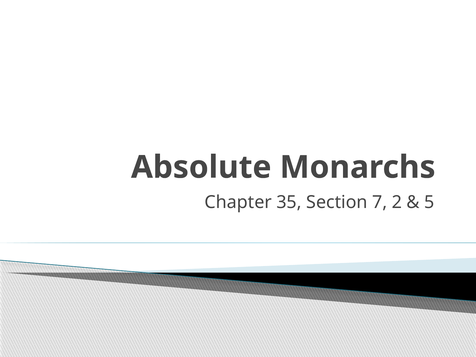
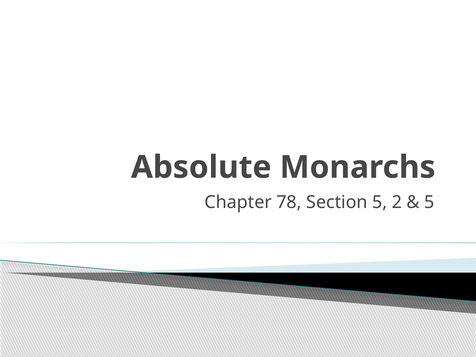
35: 35 -> 78
Section 7: 7 -> 5
